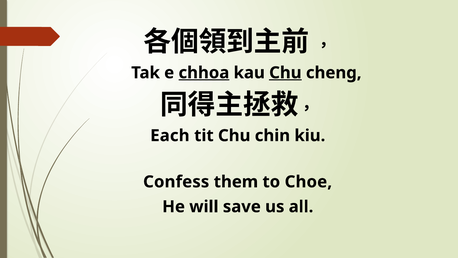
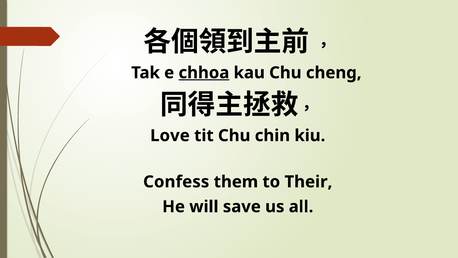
Chu at (285, 73) underline: present -> none
Each: Each -> Love
Choe: Choe -> Their
